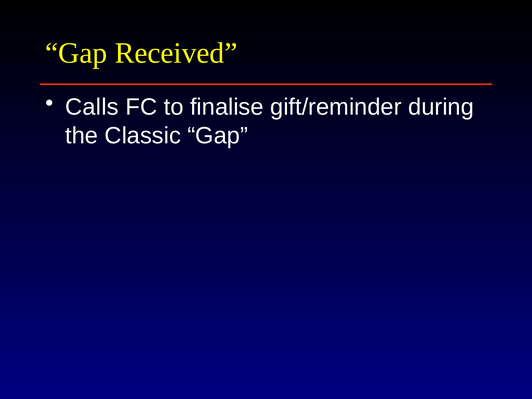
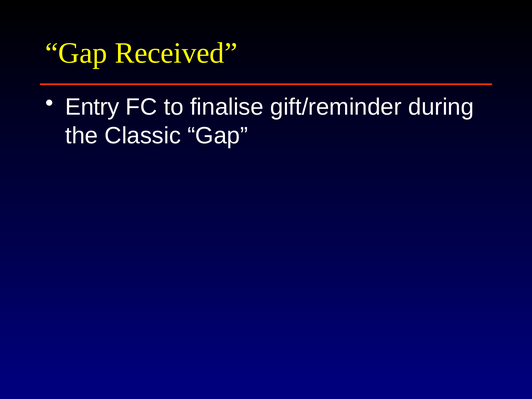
Calls: Calls -> Entry
